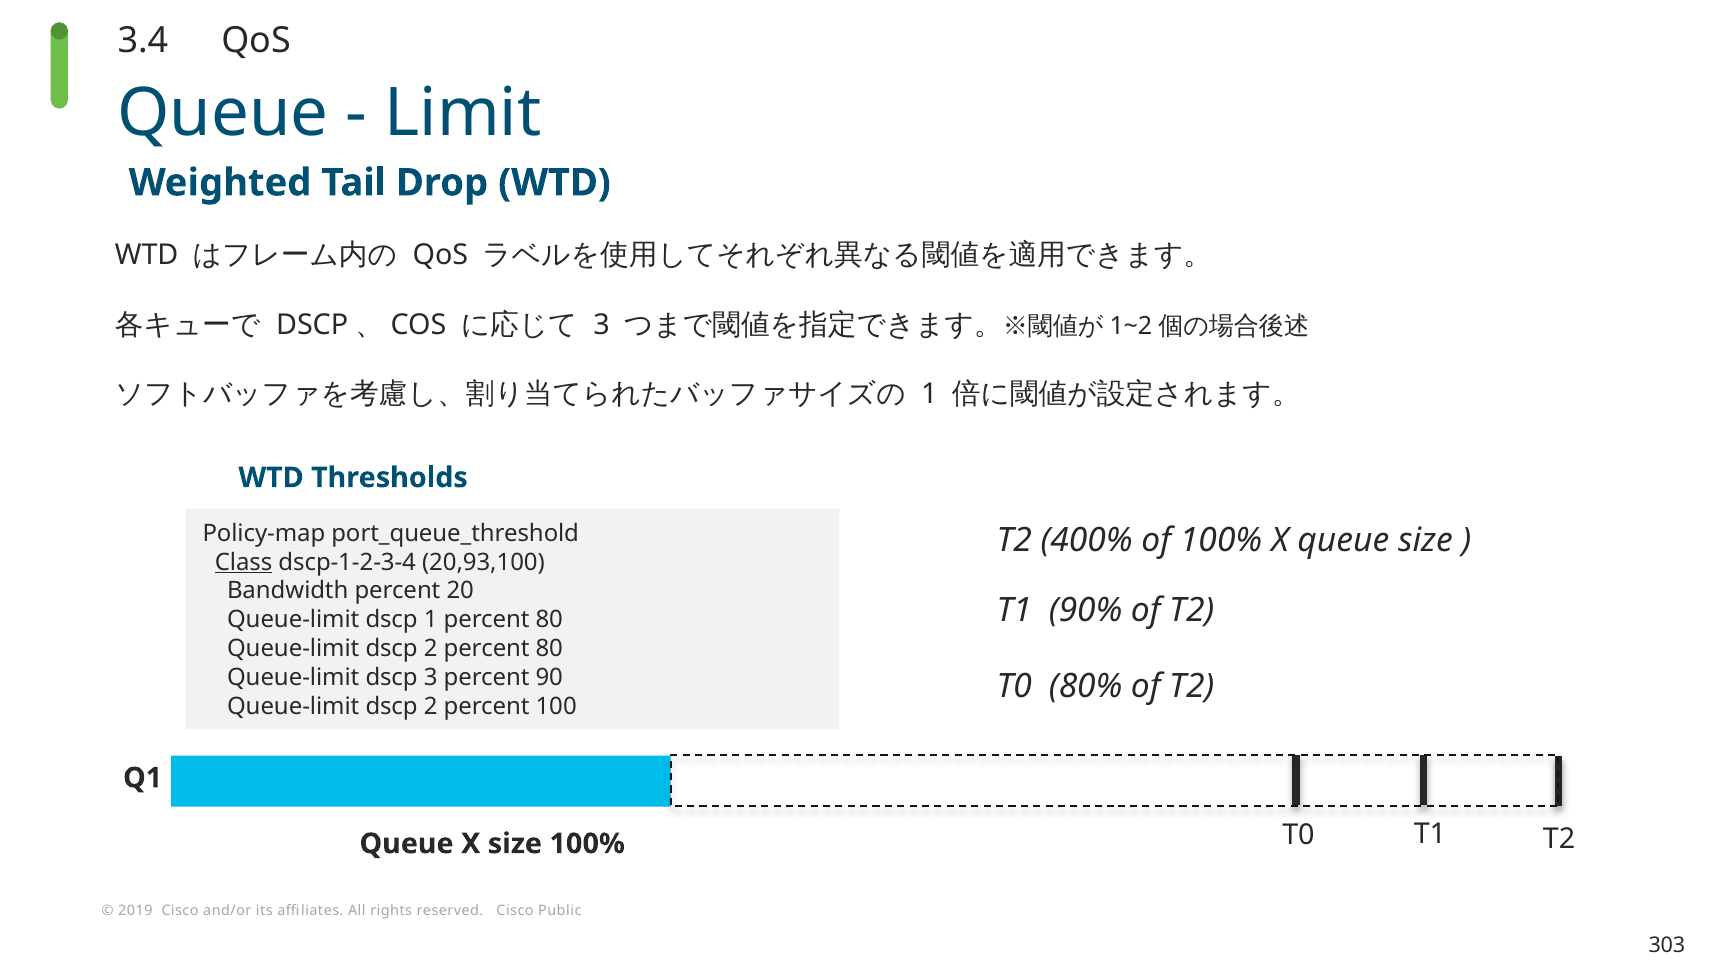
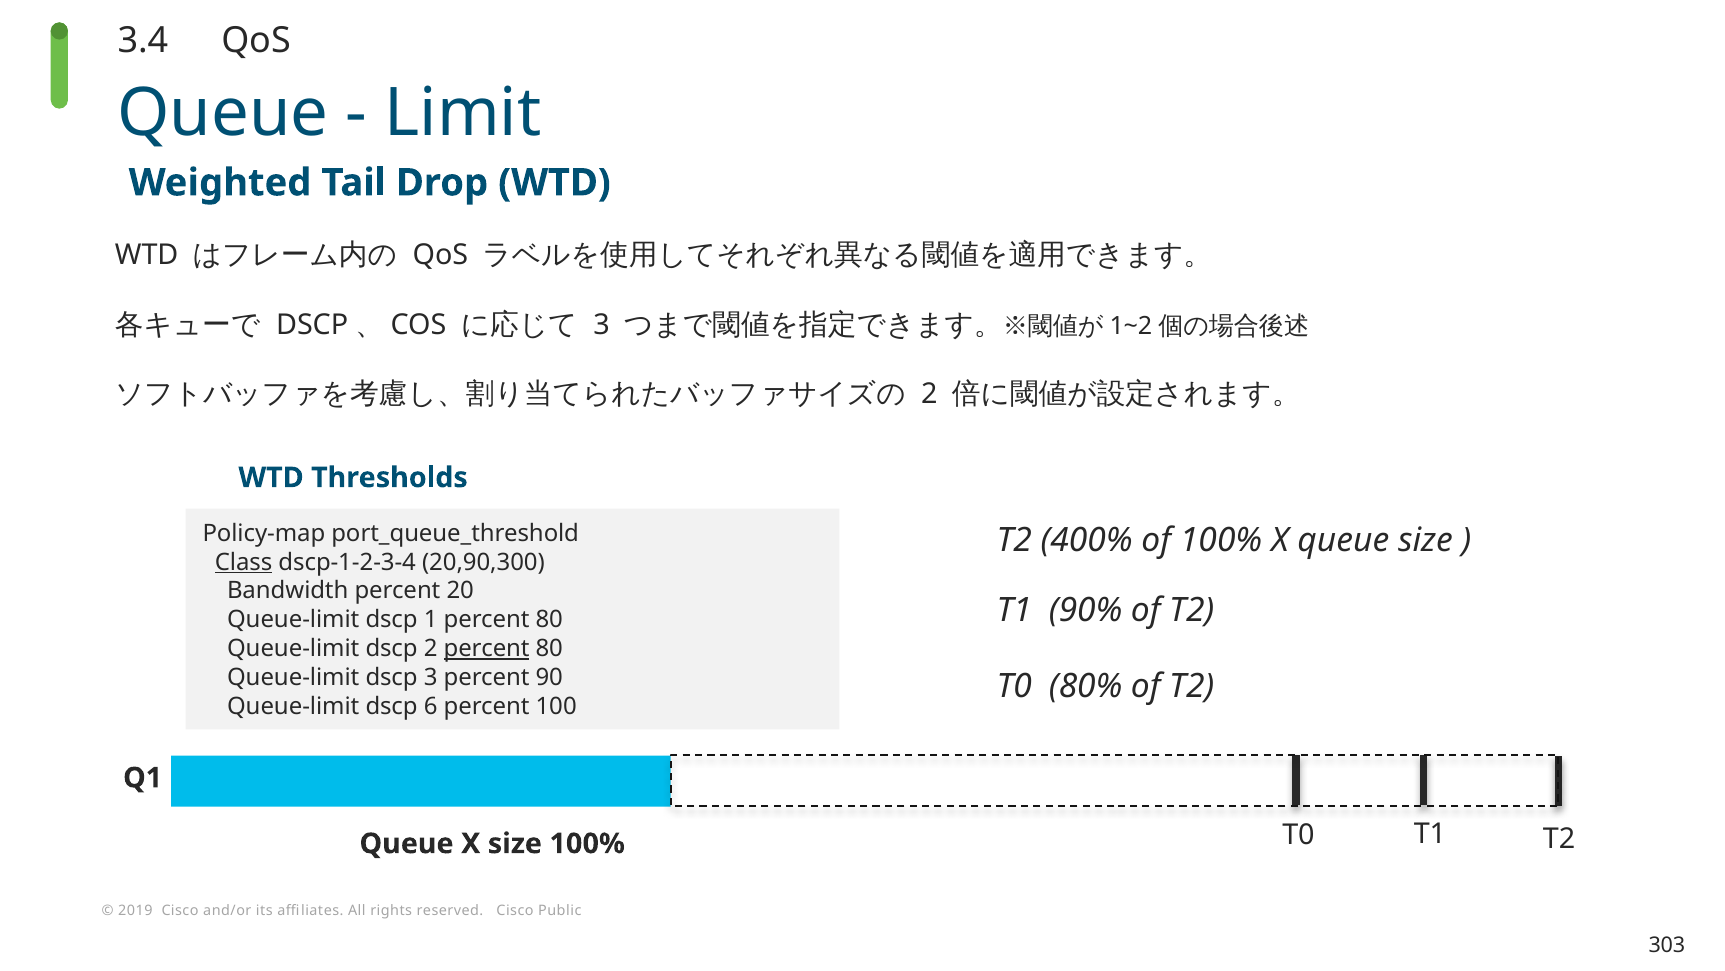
1 at (929, 394): 1 -> 2
20,93,100: 20,93,100 -> 20,90,300
percent at (487, 648) underline: none -> present
2 at (431, 706): 2 -> 6
